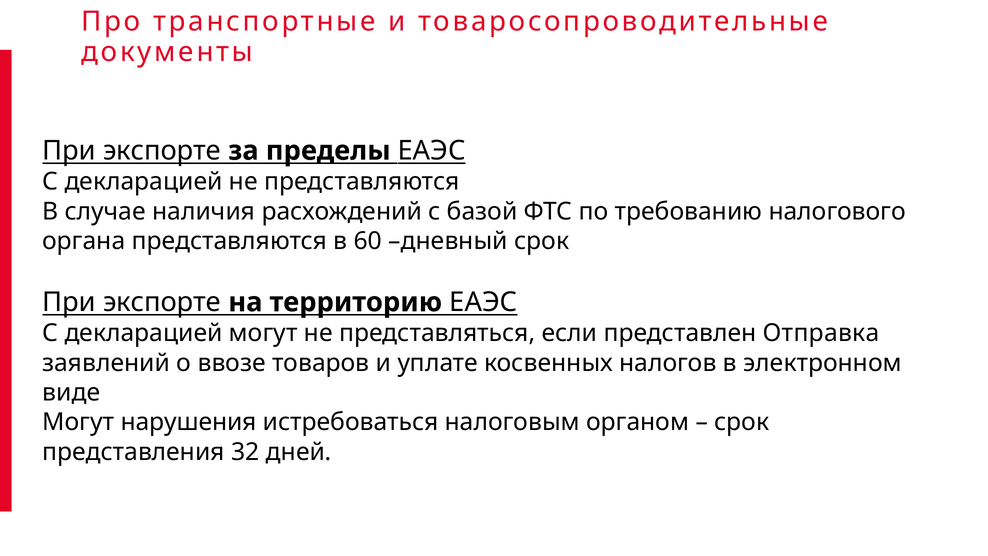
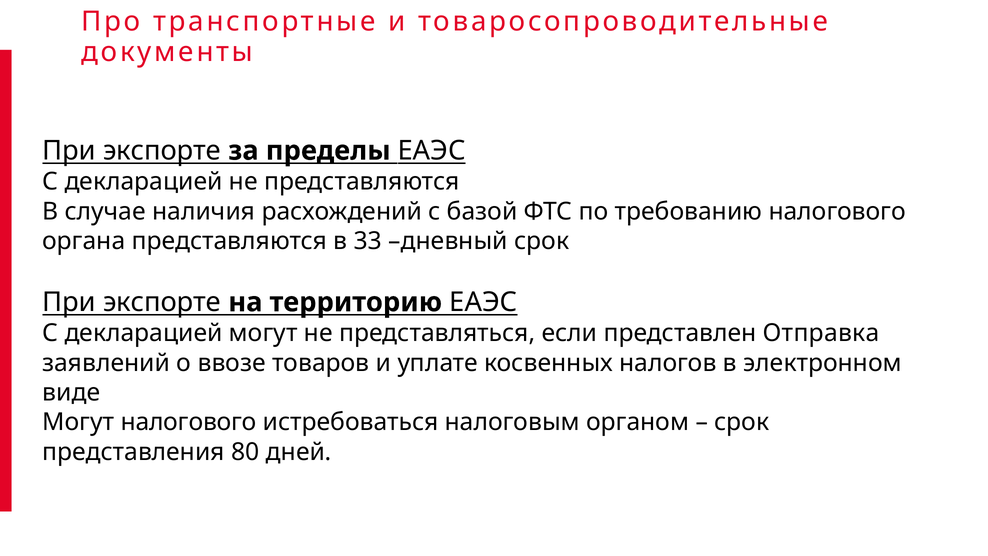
60: 60 -> 33
Могут нарушения: нарушения -> налогового
32: 32 -> 80
